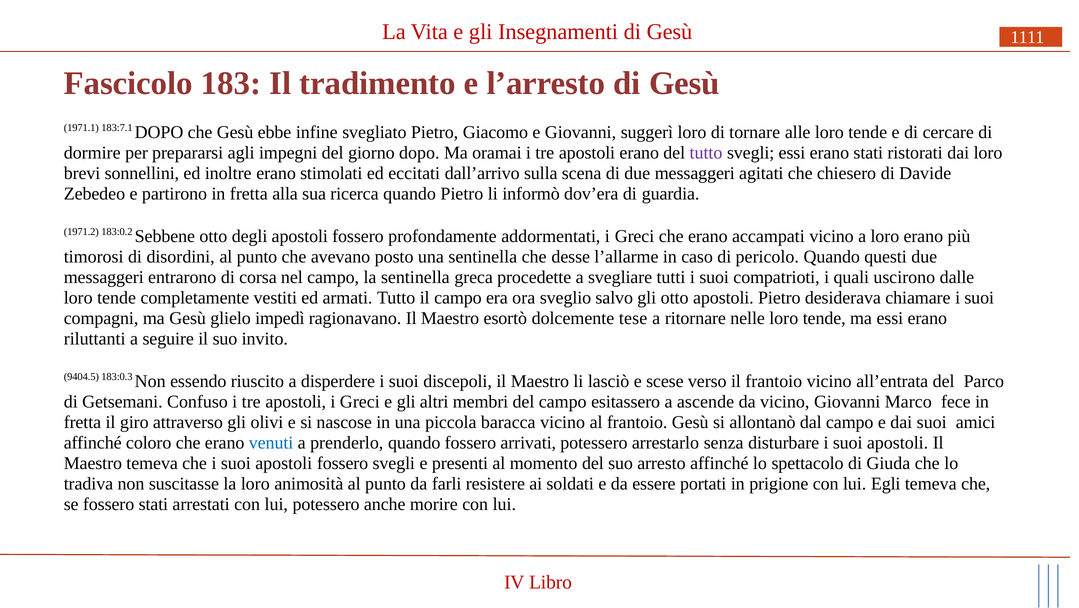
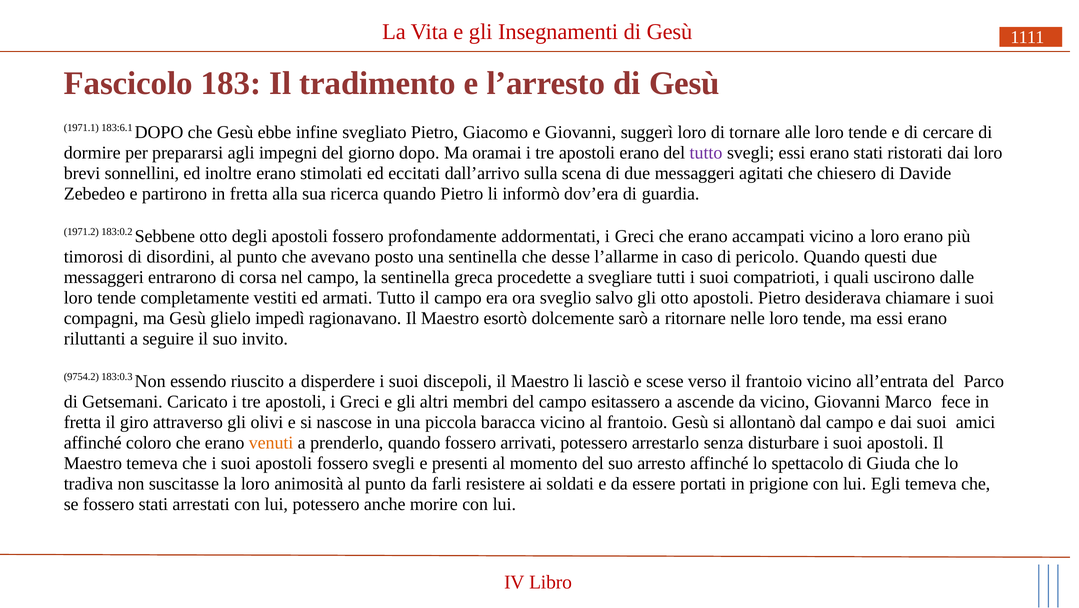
183:7.1: 183:7.1 -> 183:6.1
tese: tese -> sarò
9404.5: 9404.5 -> 9754.2
Confuso: Confuso -> Caricato
venuti colour: blue -> orange
